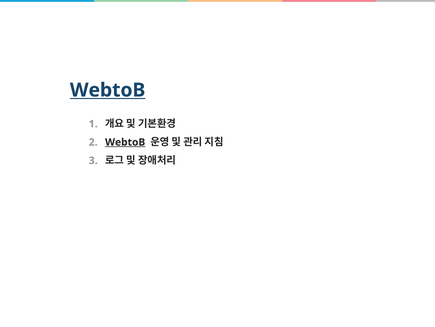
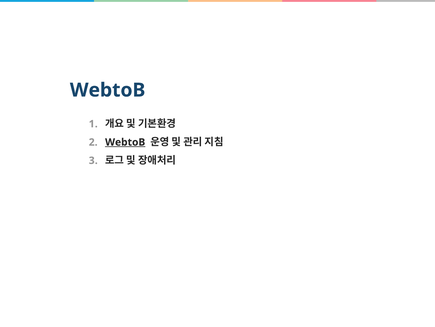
WebtoB at (108, 90) underline: present -> none
